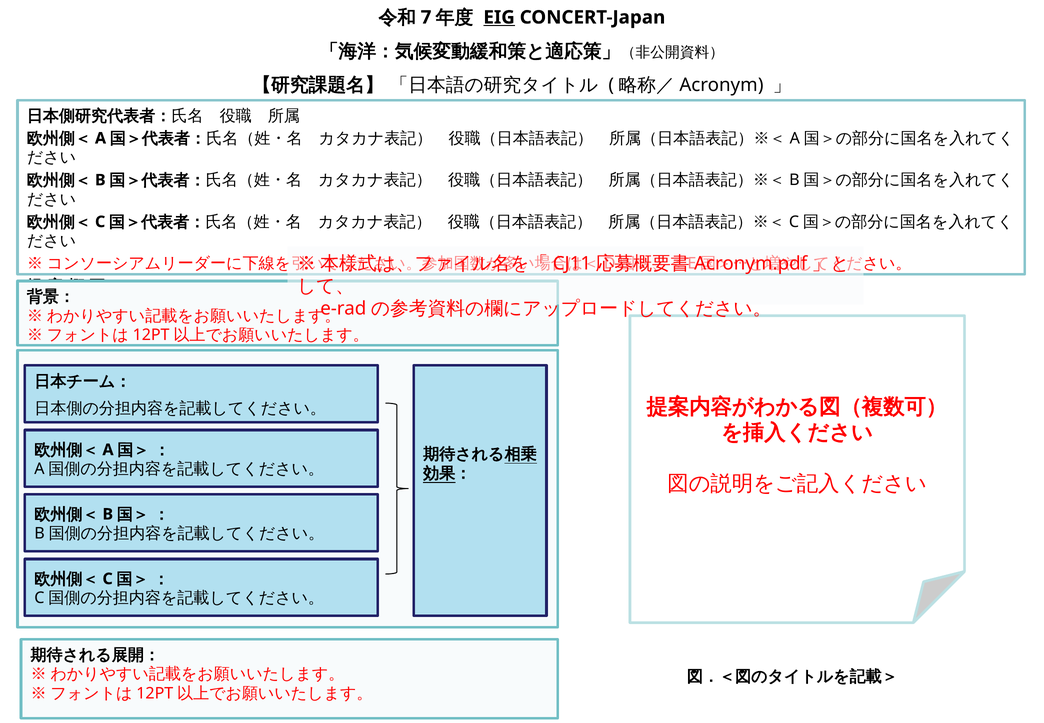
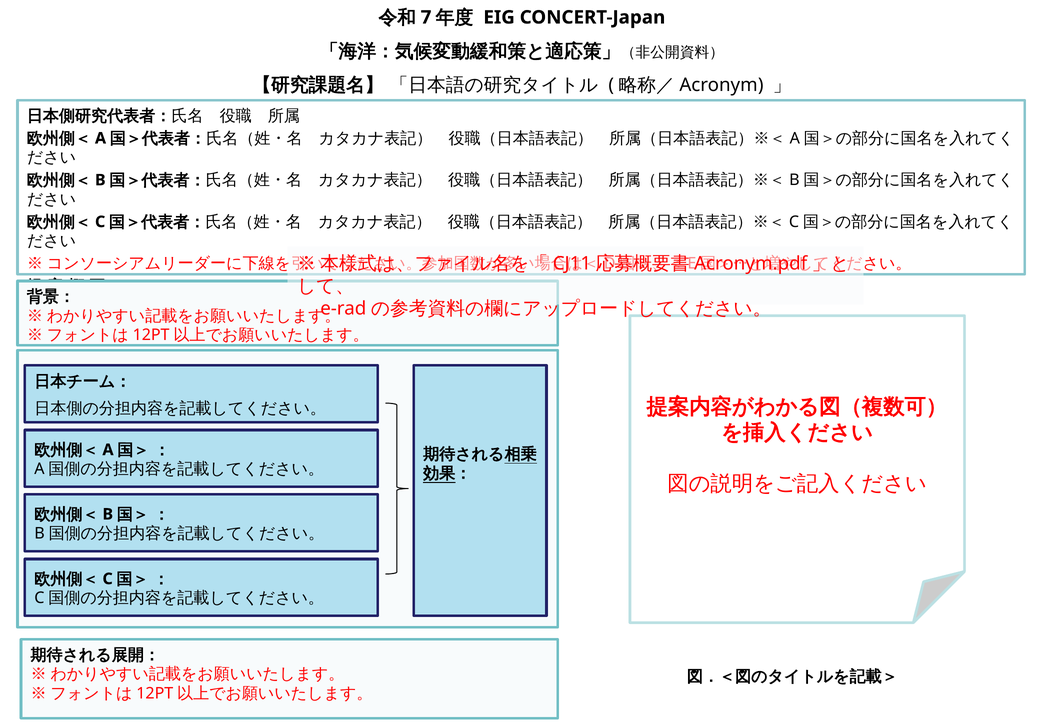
EIG underline: present -> none
